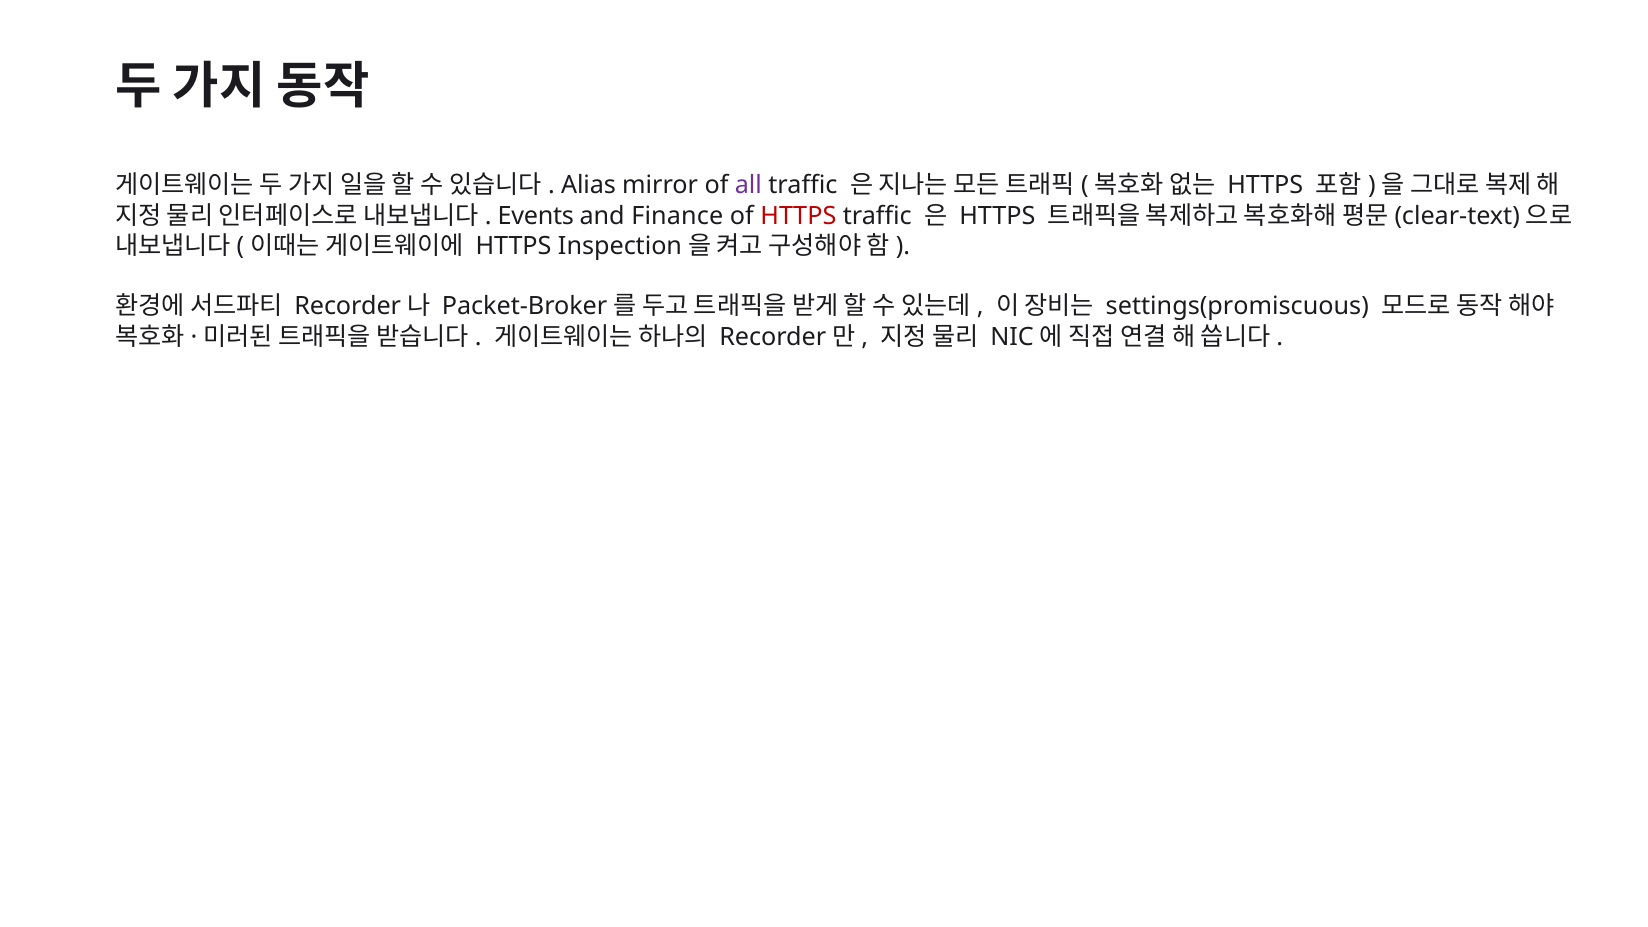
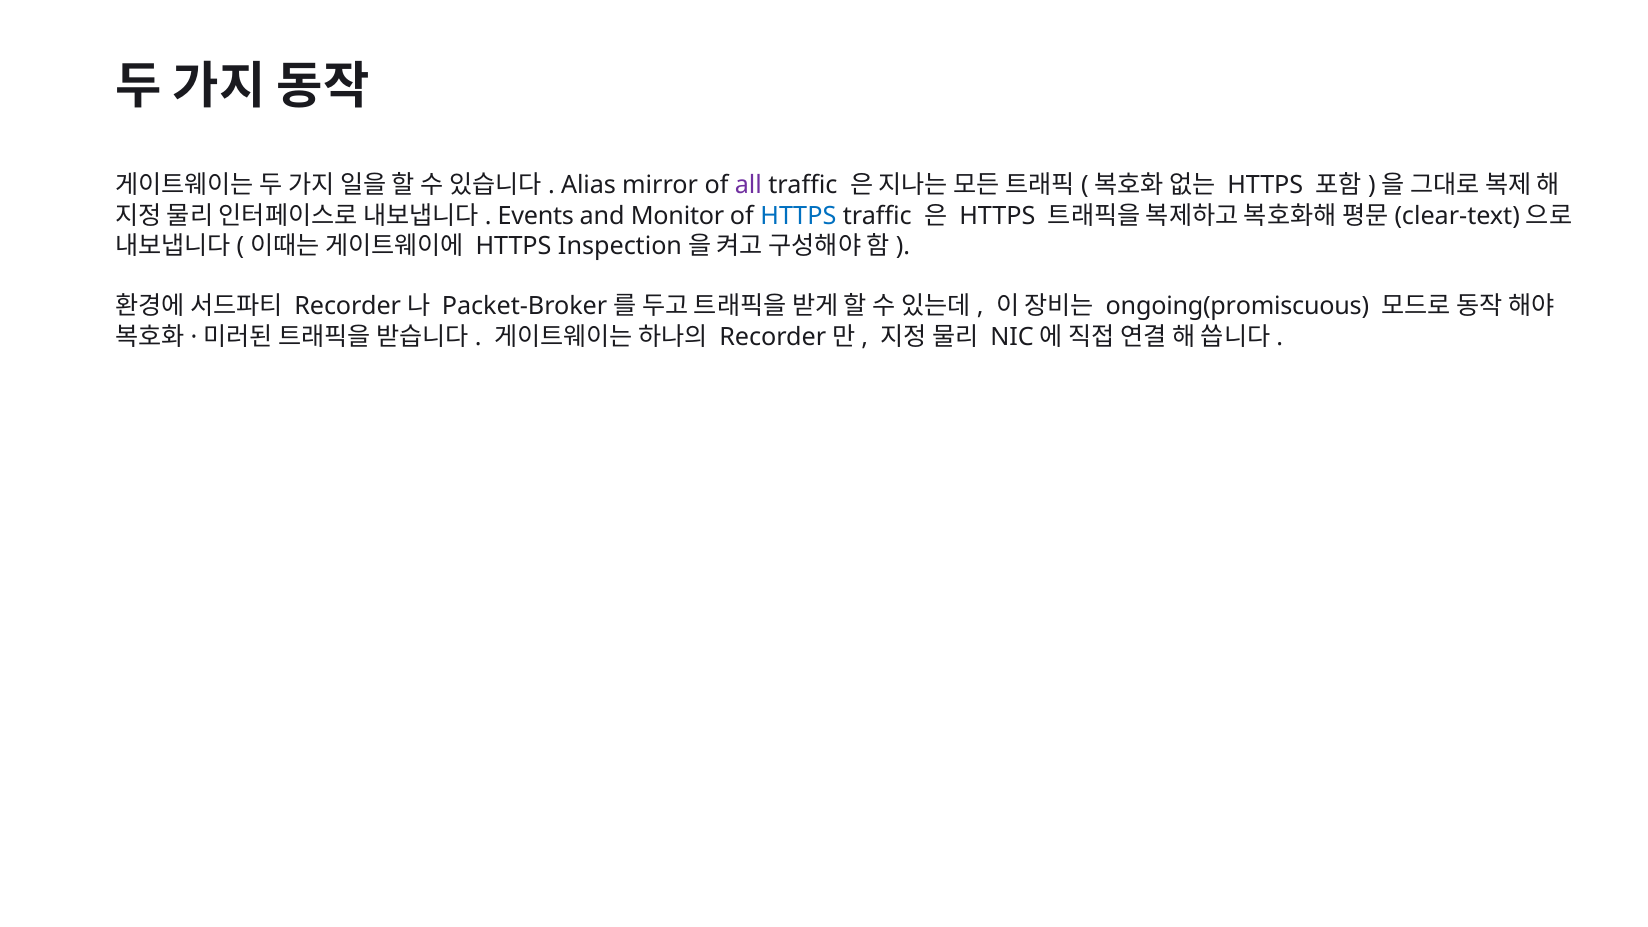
Finance: Finance -> Monitor
HTTPS at (798, 216) colour: red -> blue
settings(promiscuous: settings(promiscuous -> ongoing(promiscuous
